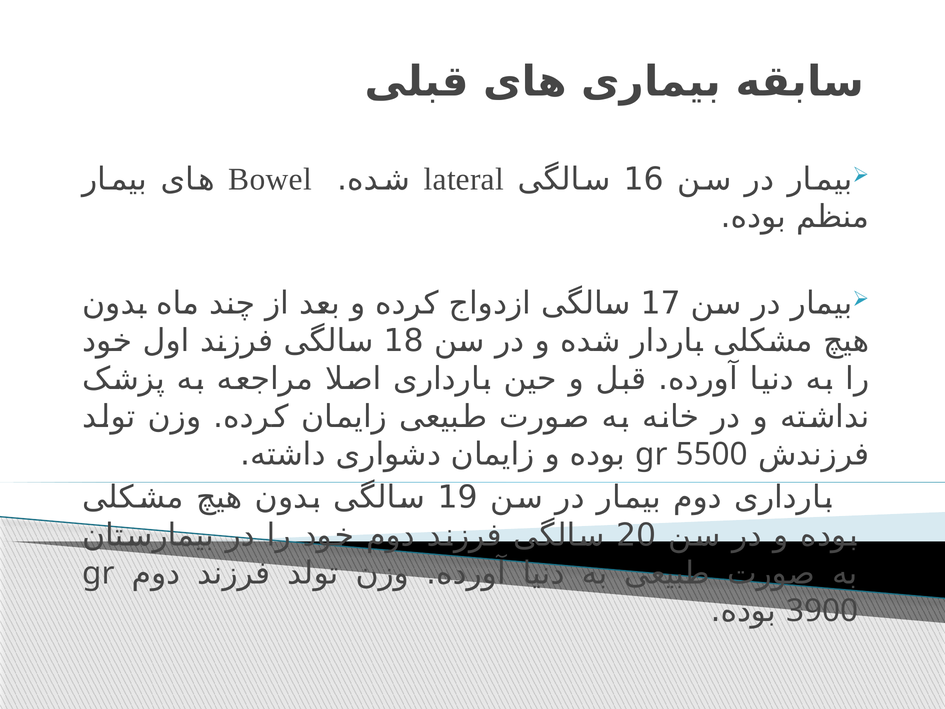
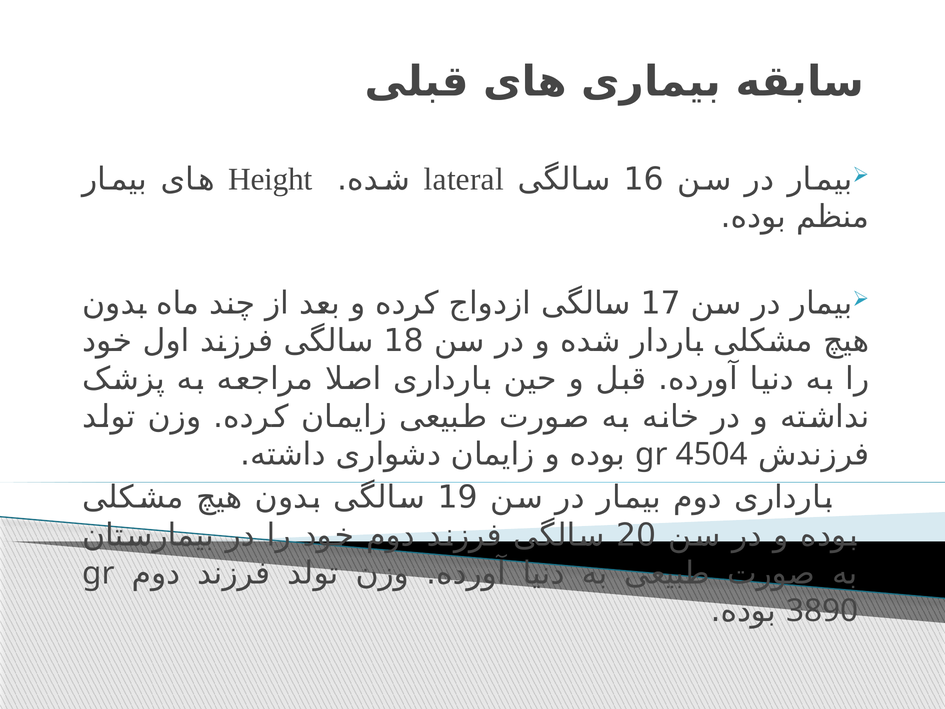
Bowel: Bowel -> Height
5500: 5500 -> 4504
3900: 3900 -> 3890
